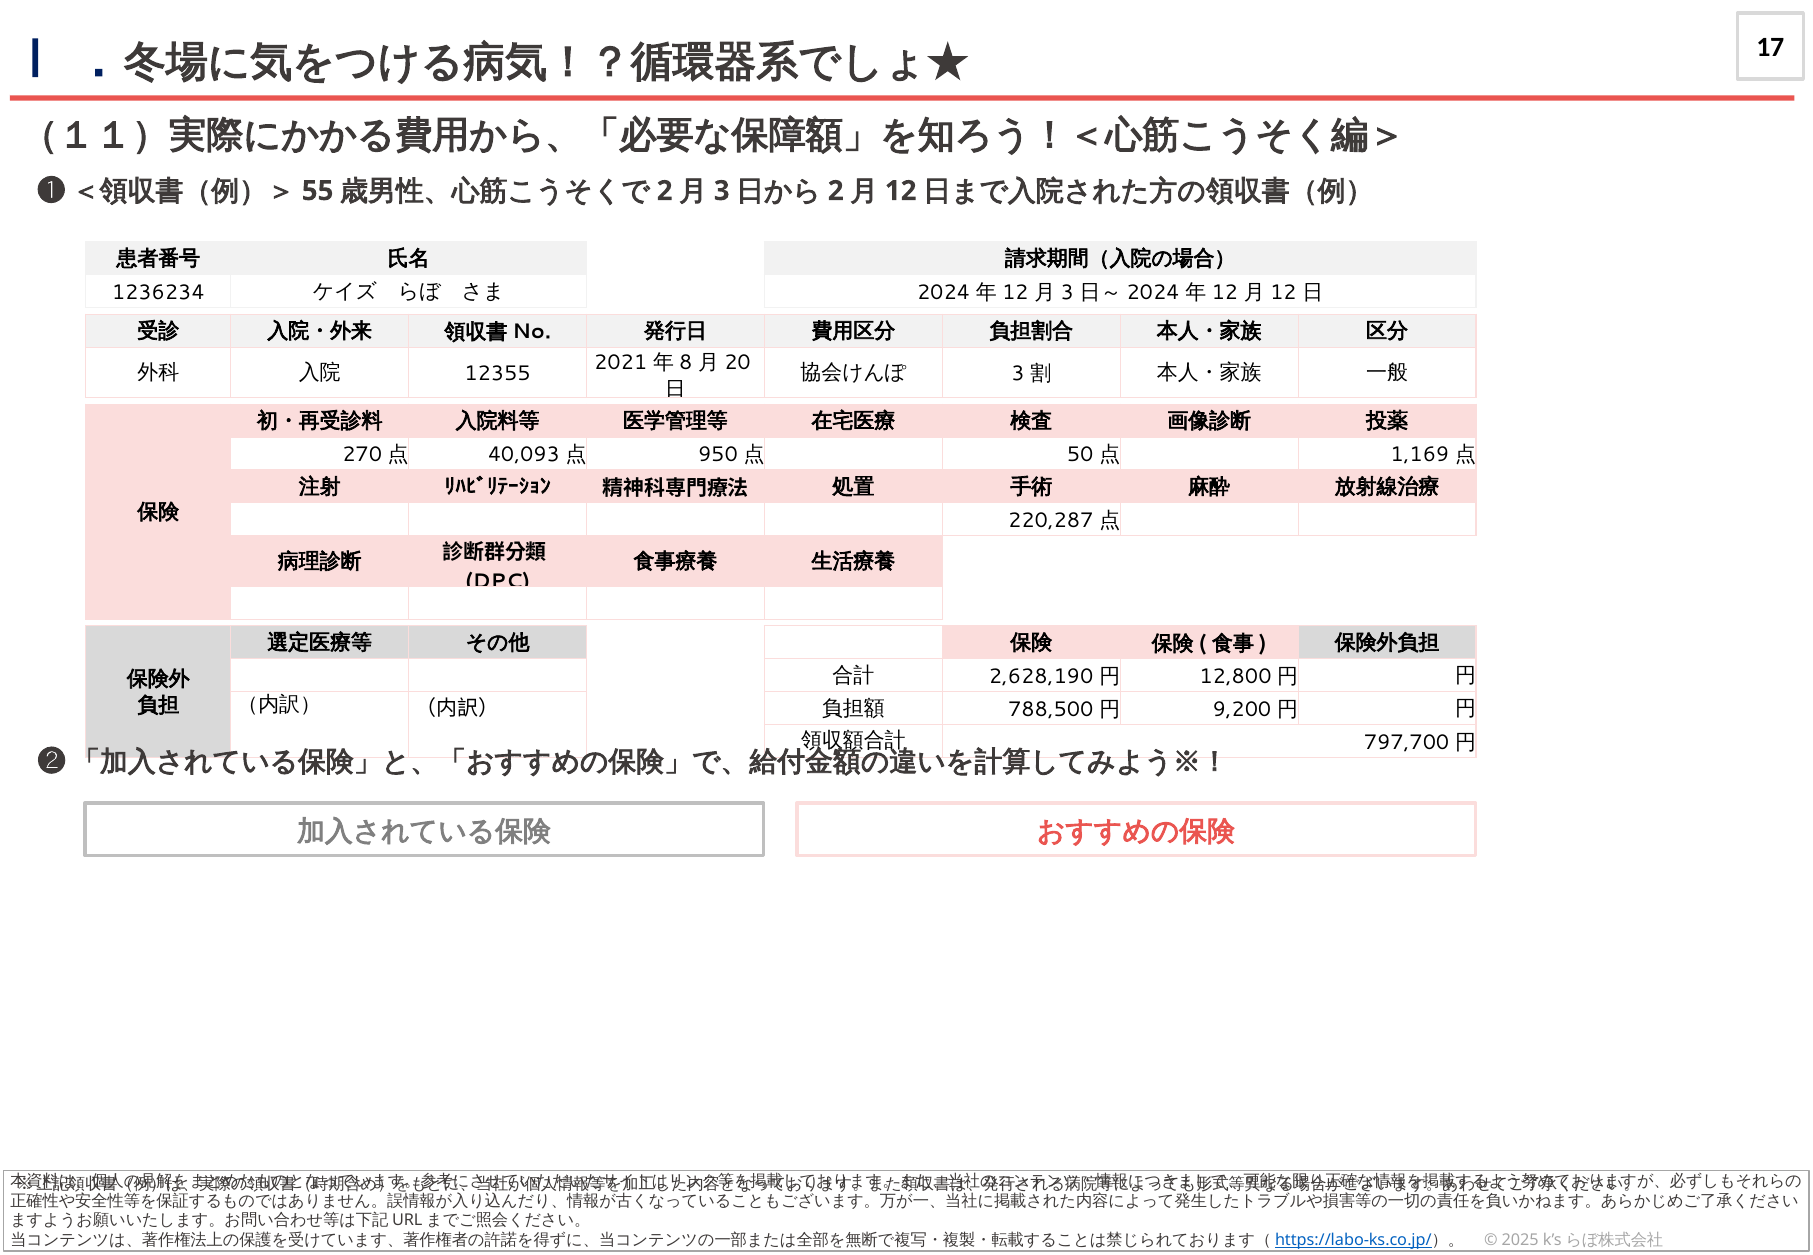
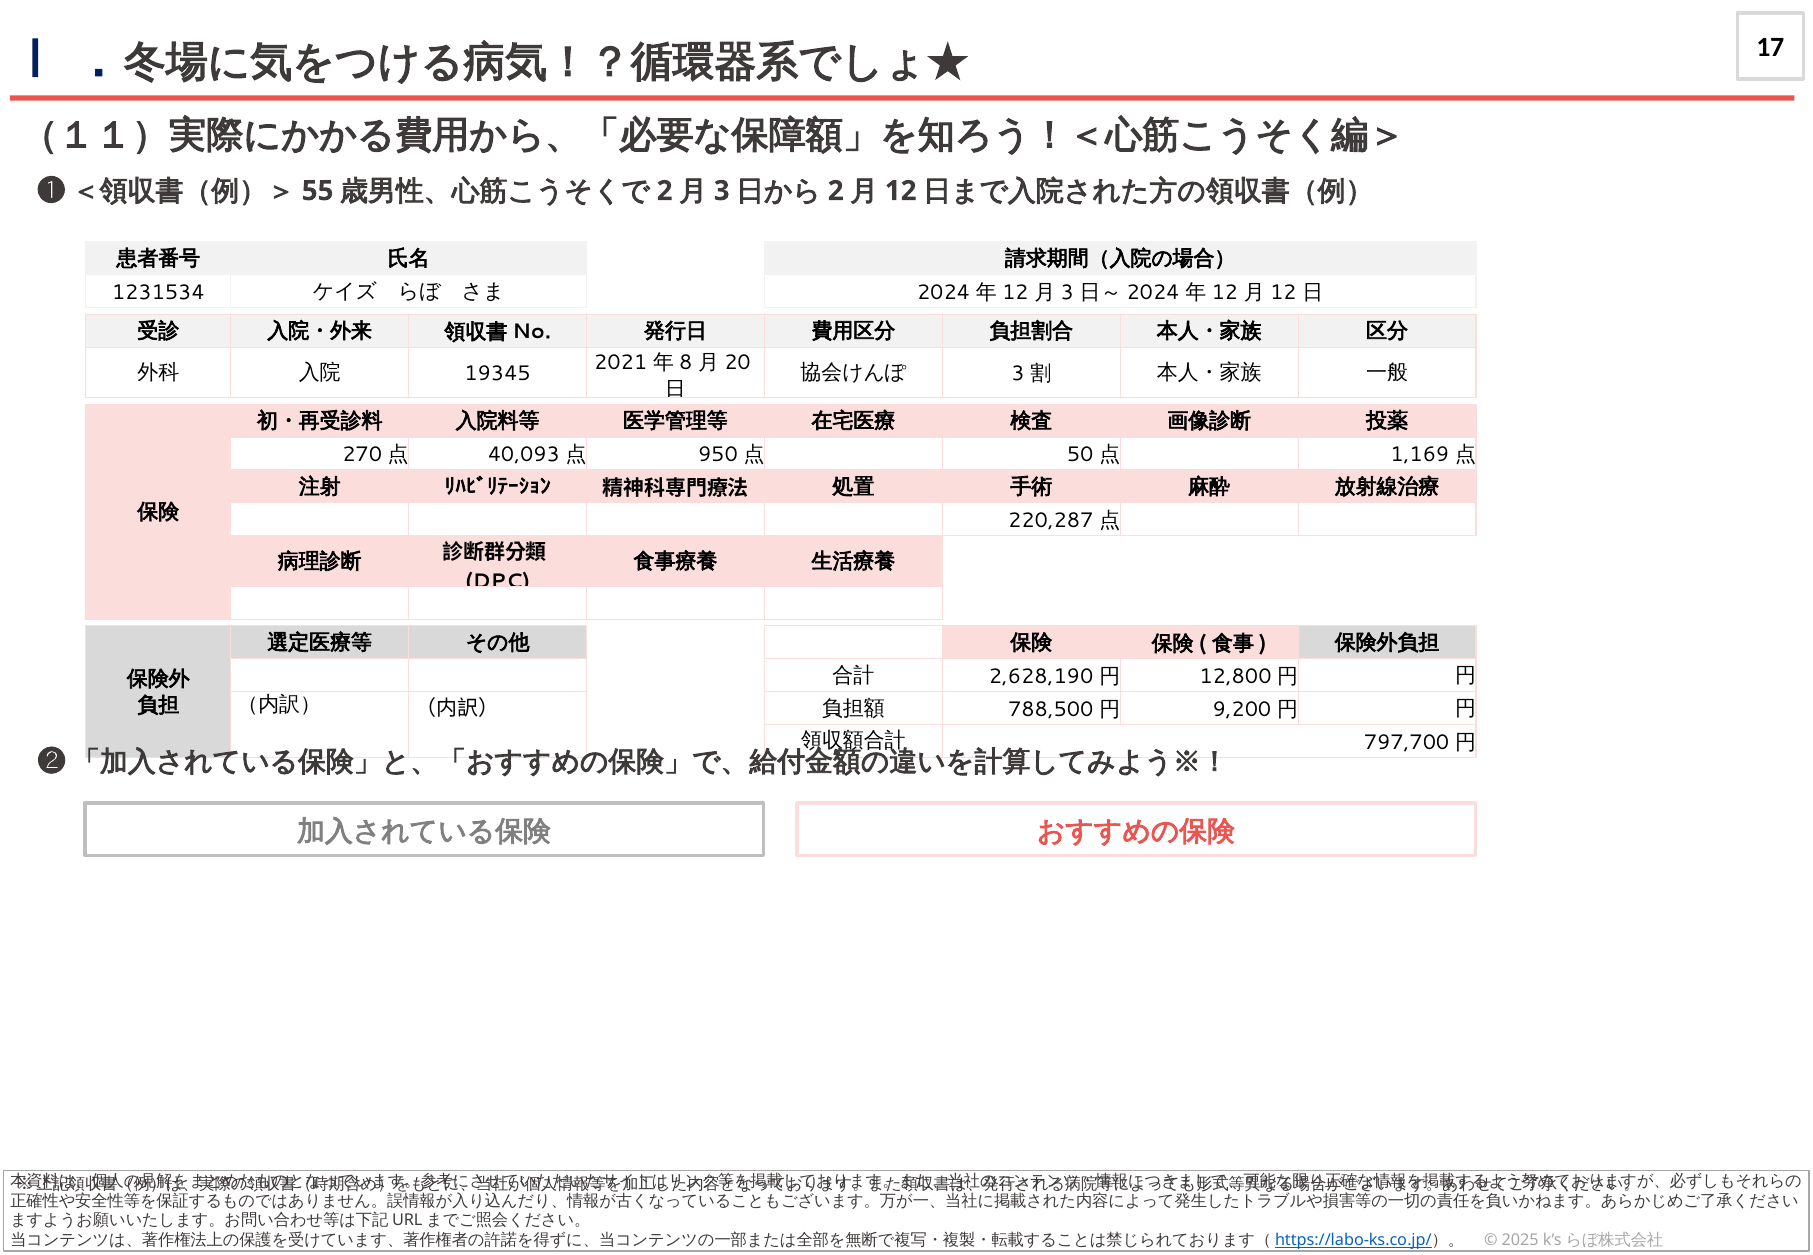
1236234: 1236234 -> 1231534
12355: 12355 -> 19345
